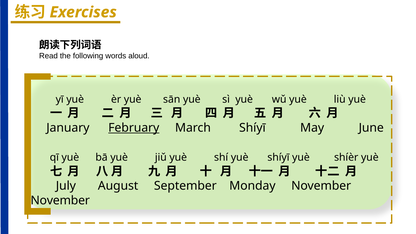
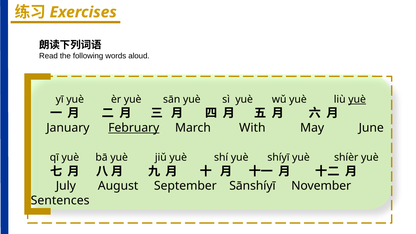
yuè at (357, 99) underline: none -> present
March Shíyī: Shíyī -> With
Monday: Monday -> Sānshíyī
November at (60, 201): November -> Sentences
